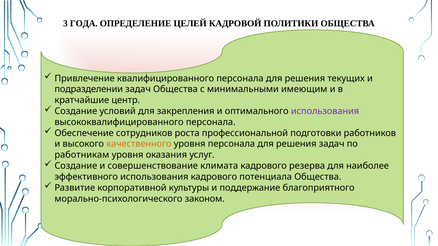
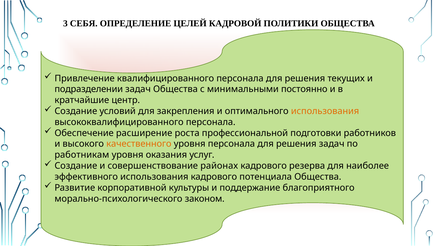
ГОДА: ГОДА -> СЕБЯ
имеющим: имеющим -> постоянно
использования at (325, 111) colour: purple -> orange
сотрудников: сотрудников -> расширение
климата: климата -> районах
